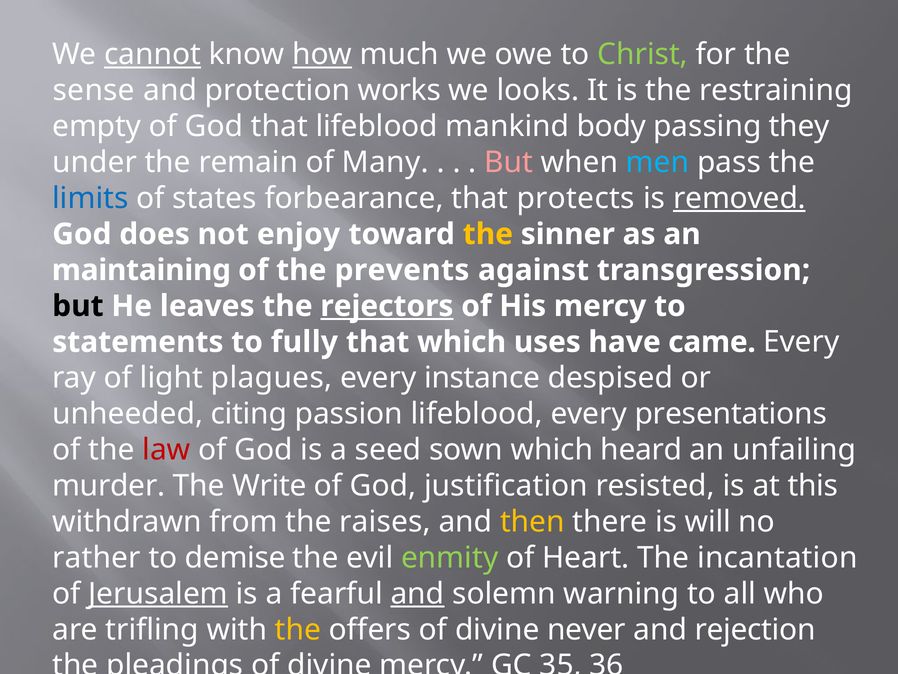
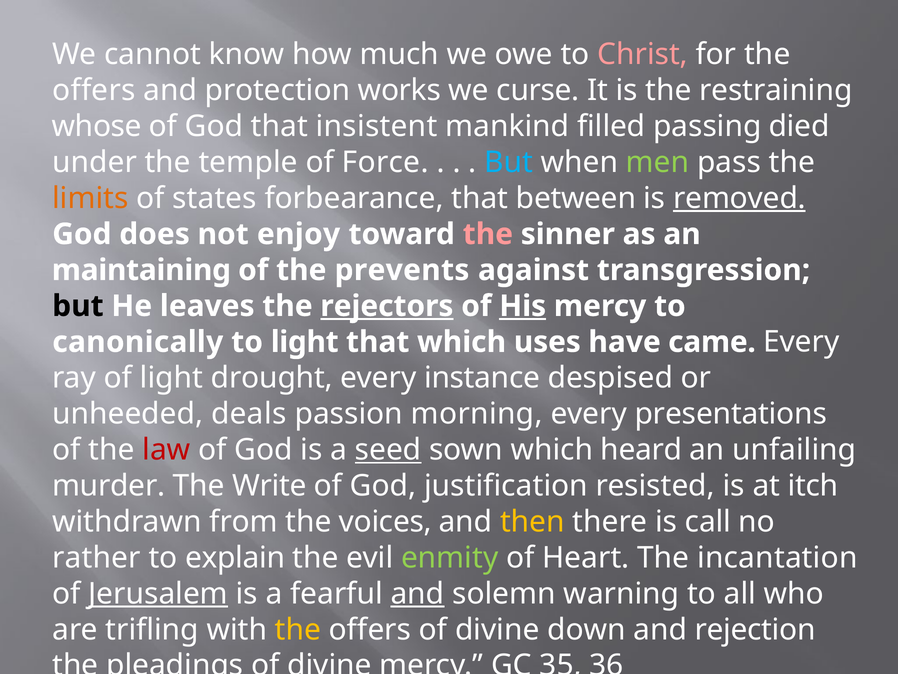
cannot underline: present -> none
how underline: present -> none
Christ colour: light green -> pink
sense at (94, 90): sense -> offers
looks: looks -> curse
empty: empty -> whose
that lifeblood: lifeblood -> insistent
body: body -> filled
they: they -> died
remain: remain -> temple
Many: Many -> Force
But at (509, 162) colour: pink -> light blue
men colour: light blue -> light green
limits colour: blue -> orange
protects: protects -> between
the at (488, 234) colour: yellow -> pink
His underline: none -> present
statements: statements -> canonically
to fully: fully -> light
plagues: plagues -> drought
citing: citing -> deals
passion lifeblood: lifeblood -> morning
seed underline: none -> present
this: this -> itch
raises: raises -> voices
will: will -> call
demise: demise -> explain
never: never -> down
